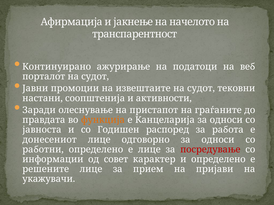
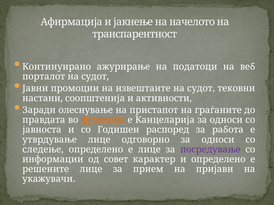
донесениот: донесениот -> утврдување
работни: работни -> следење
посредување colour: red -> purple
